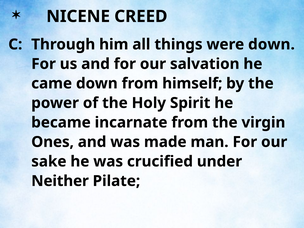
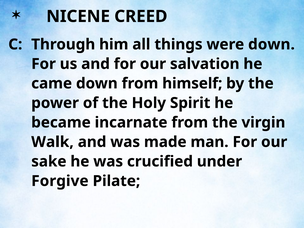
Ones: Ones -> Walk
Neither: Neither -> Forgive
